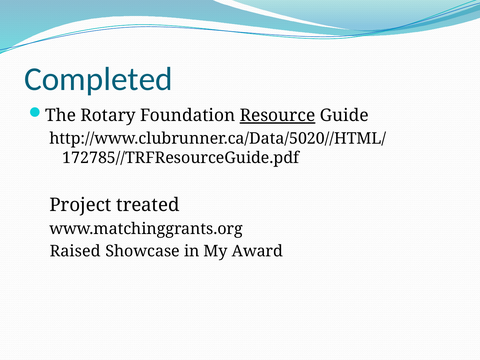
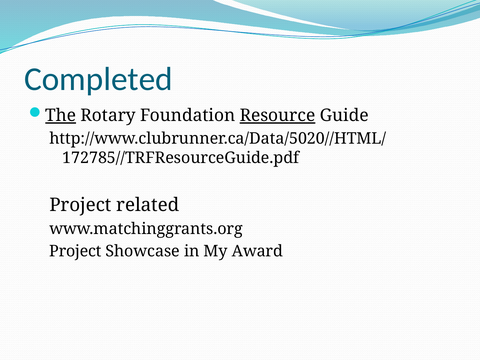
The underline: none -> present
treated: treated -> related
Raised at (75, 251): Raised -> Project
